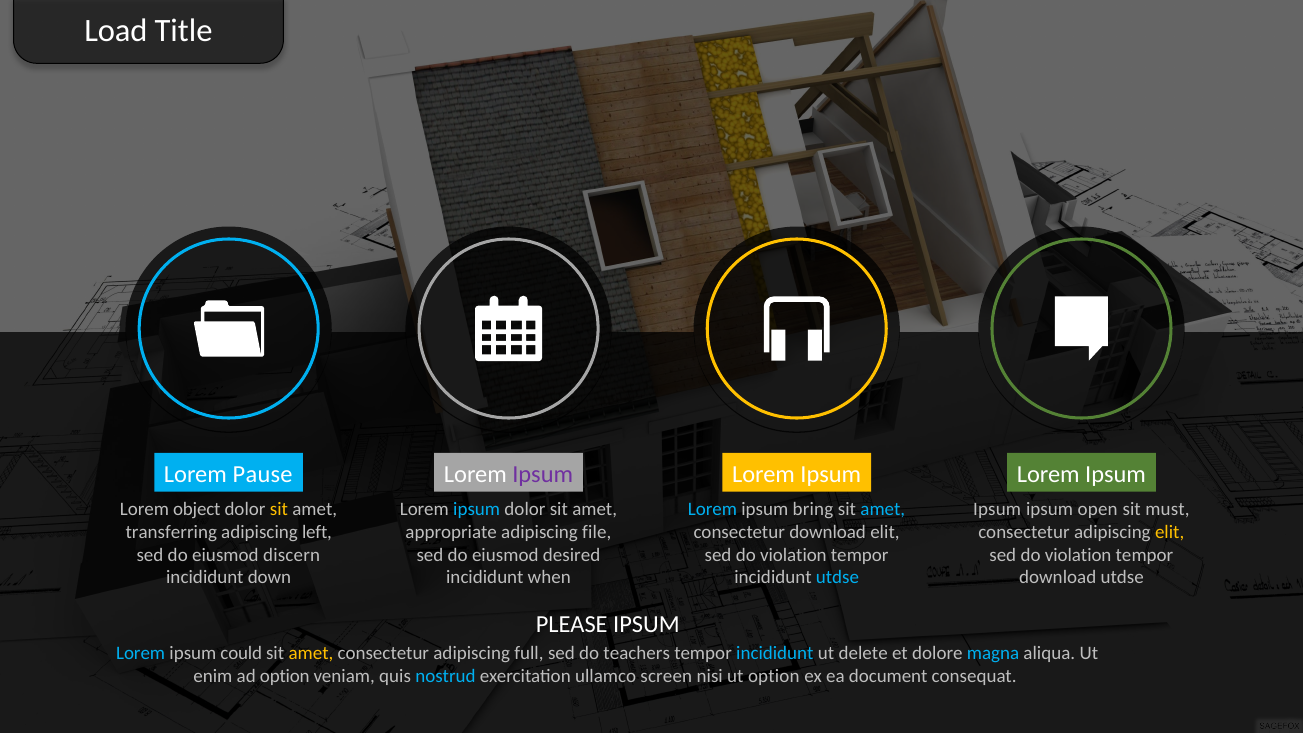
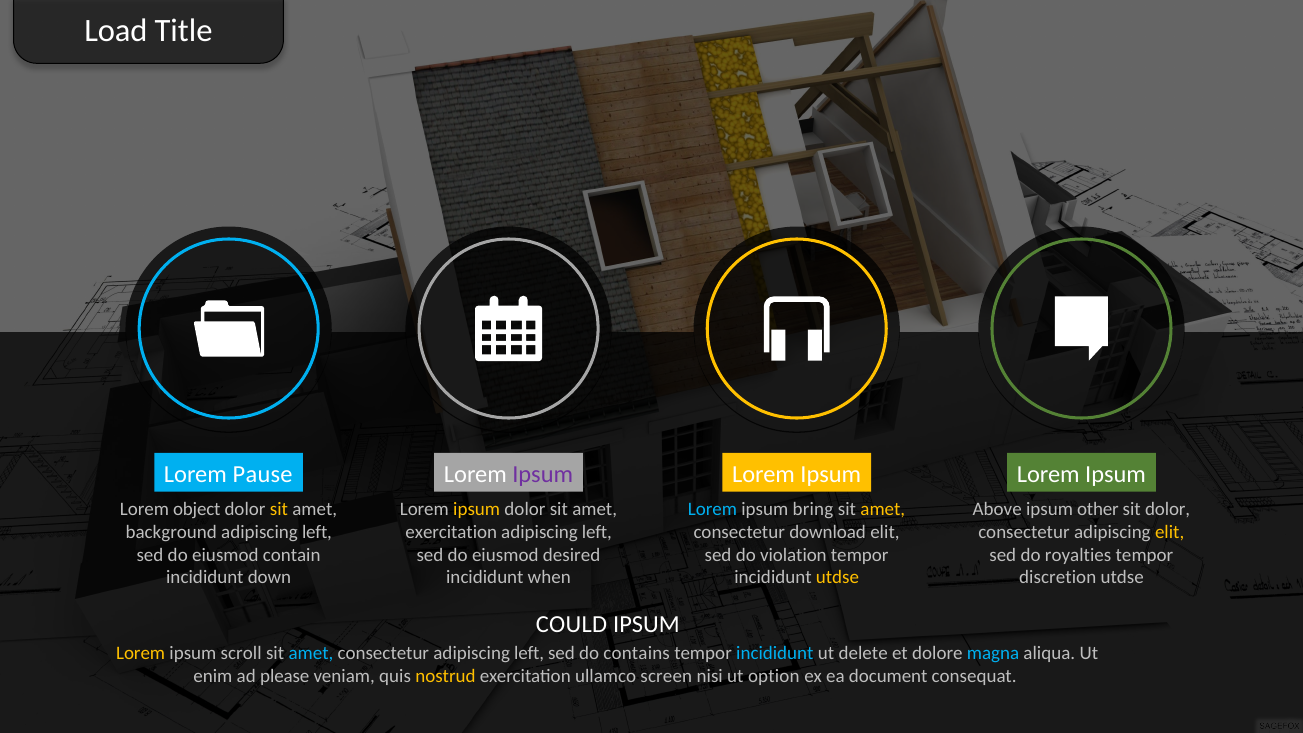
ipsum at (477, 509) colour: light blue -> yellow
amet at (883, 509) colour: light blue -> yellow
Ipsum at (997, 509): Ipsum -> Above
open: open -> other
sit must: must -> dolor
transferring: transferring -> background
appropriate at (451, 532): appropriate -> exercitation
file at (597, 532): file -> left
discern: discern -> contain
violation at (1078, 555): violation -> royalties
utdse at (837, 577) colour: light blue -> yellow
download at (1058, 577): download -> discretion
PLEASE: PLEASE -> COULD
Lorem at (141, 653) colour: light blue -> yellow
could: could -> scroll
amet at (311, 653) colour: yellow -> light blue
consectetur adipiscing full: full -> left
teachers: teachers -> contains
ad option: option -> please
nostrud colour: light blue -> yellow
